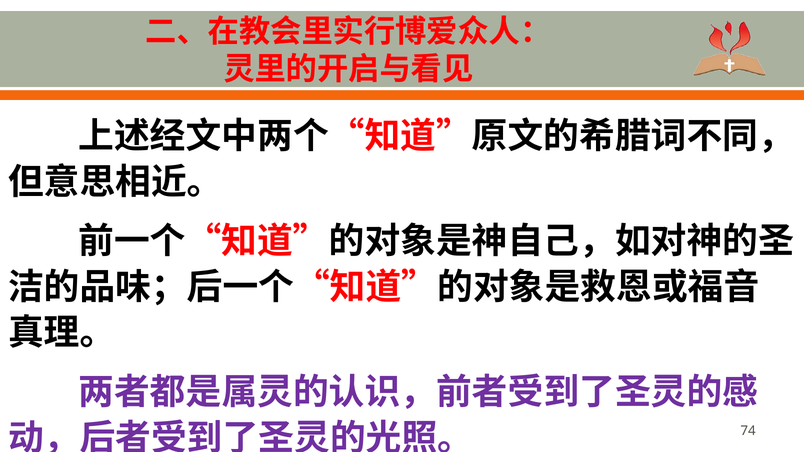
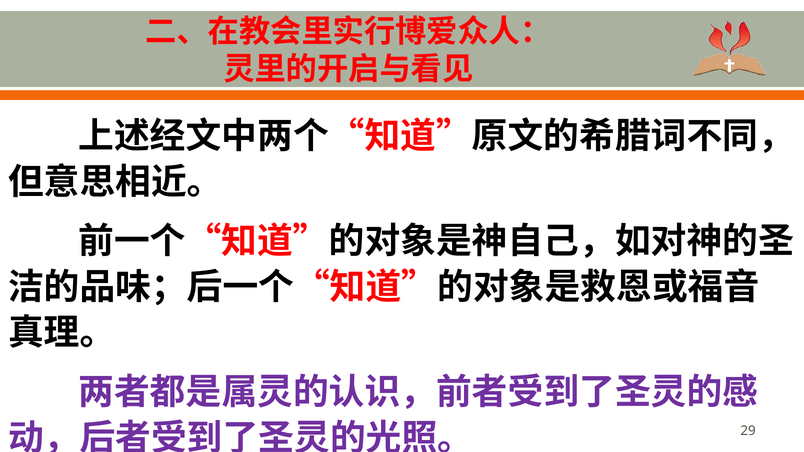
74: 74 -> 29
